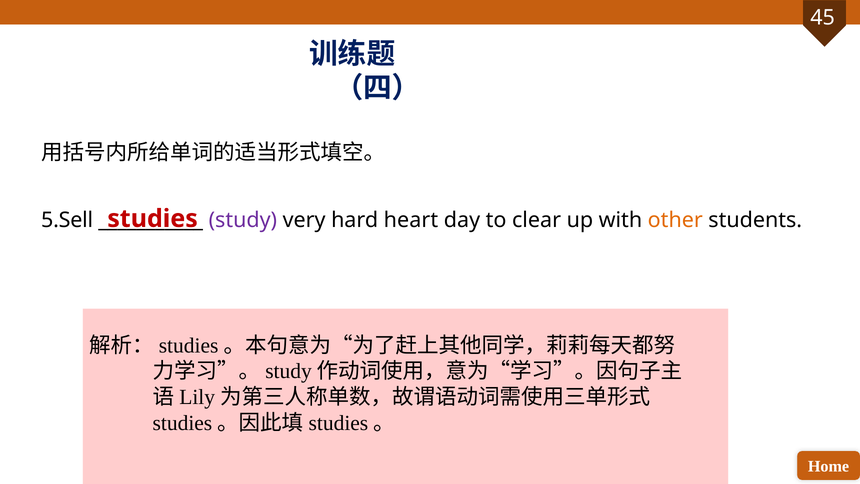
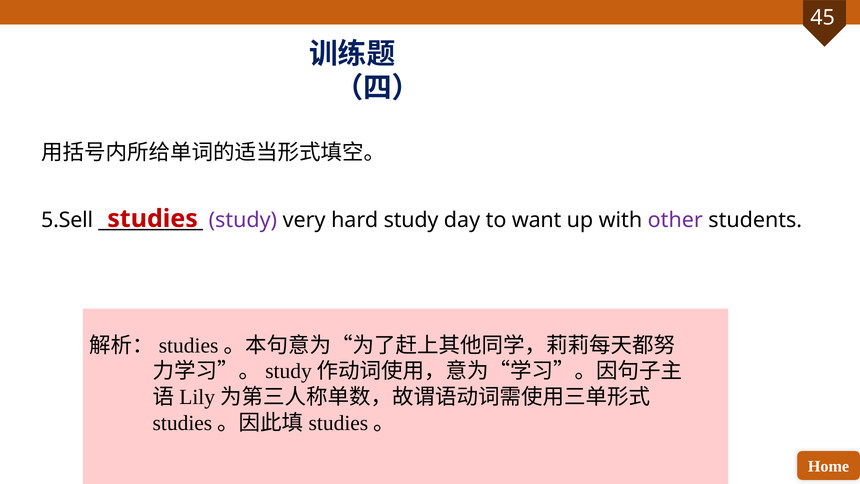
hard heart: heart -> study
clear: clear -> want
other colour: orange -> purple
